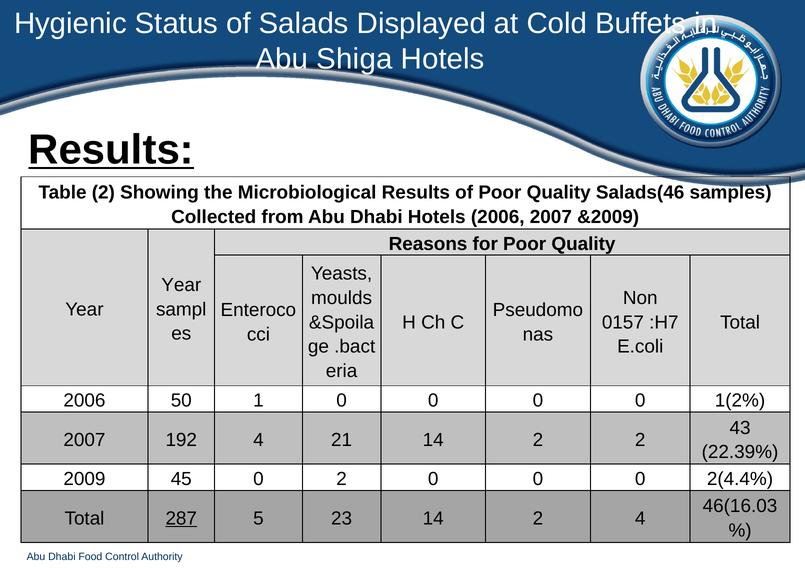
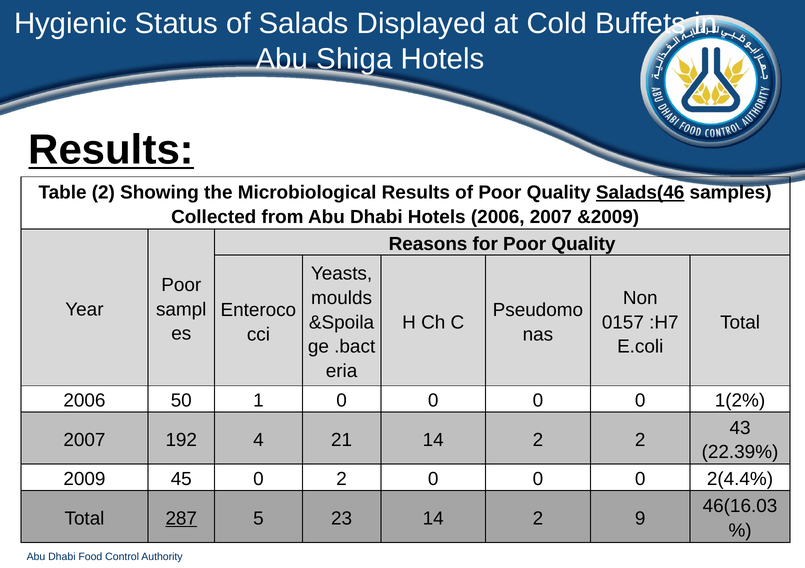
Salads(46 underline: none -> present
Year at (181, 285): Year -> Poor
2 4: 4 -> 9
